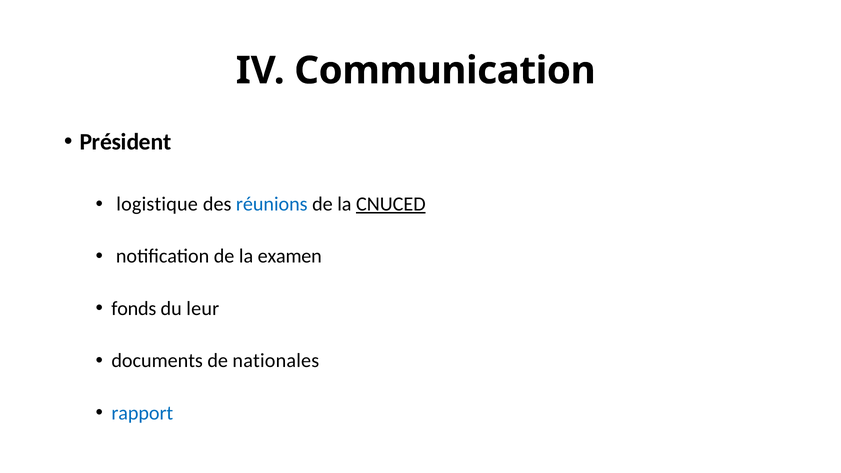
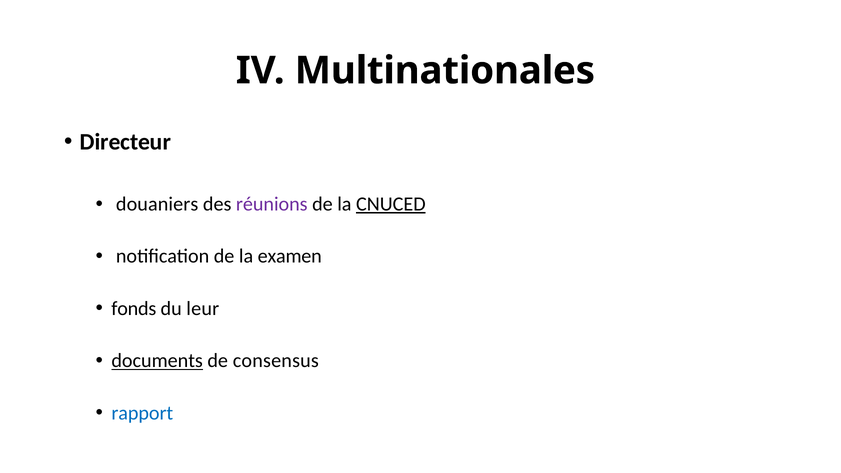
Communication: Communication -> Multinationales
Président: Président -> Directeur
logistique: logistique -> douaniers
réunions colour: blue -> purple
documents underline: none -> present
nationales: nationales -> consensus
